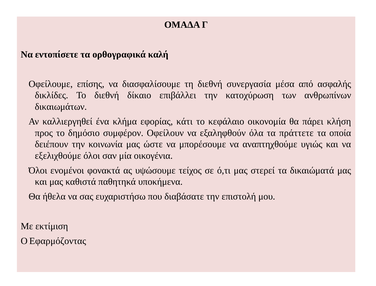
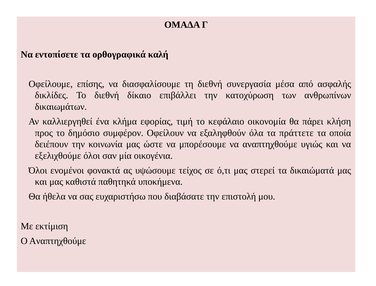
κάτι: κάτι -> τιμή
Ο Εφαρμόζοντας: Εφαρμόζοντας -> Αναπτηχθούμε
